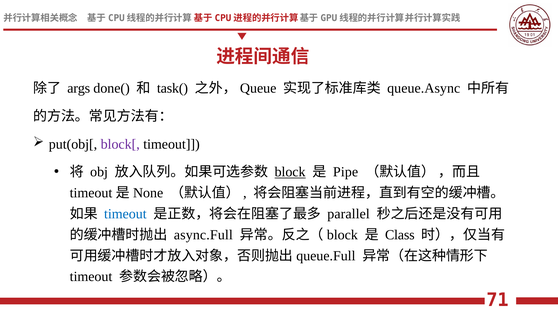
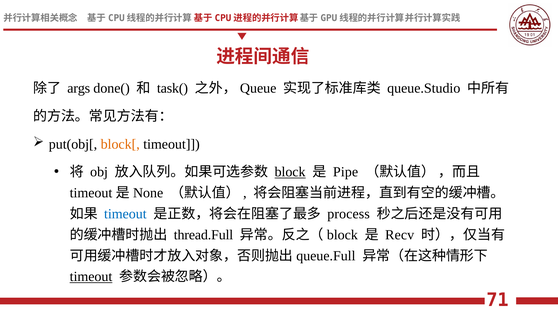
queue.Async: queue.Async -> queue.Studio
block[ colour: purple -> orange
parallel: parallel -> process
async.Full: async.Full -> thread.Full
Class: Class -> Recv
timeout at (91, 277) underline: none -> present
